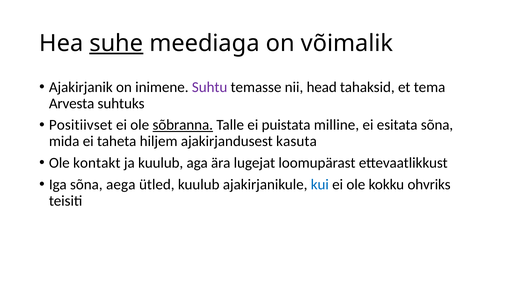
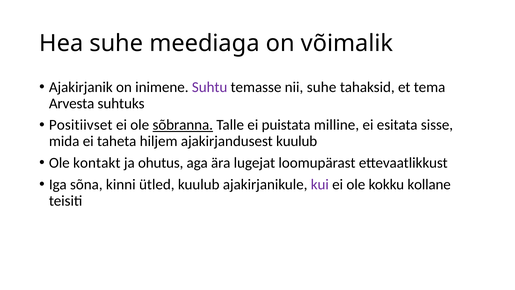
suhe at (116, 43) underline: present -> none
nii head: head -> suhe
esitata sõna: sõna -> sisse
ajakirjandusest kasuta: kasuta -> kuulub
ja kuulub: kuulub -> ohutus
aega: aega -> kinni
kui colour: blue -> purple
ohvriks: ohvriks -> kollane
